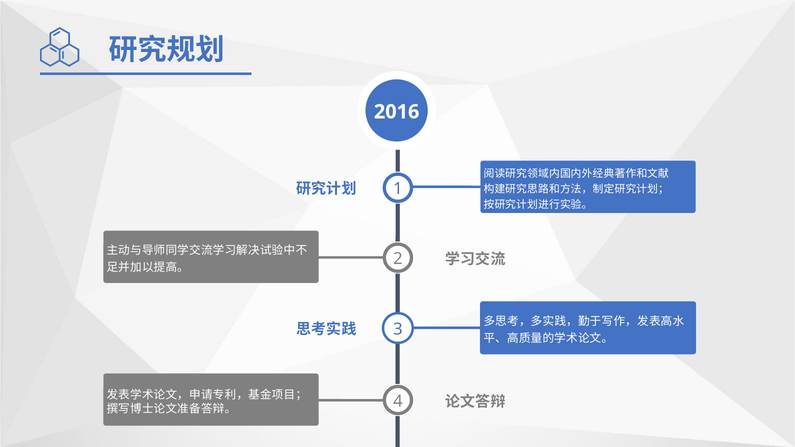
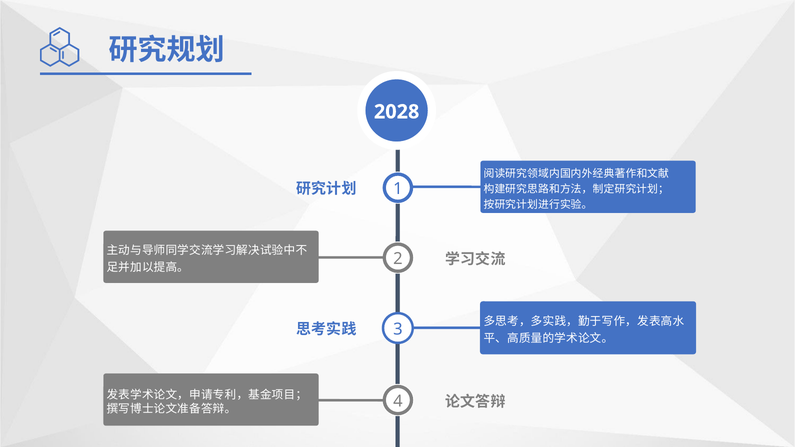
2016: 2016 -> 2028
